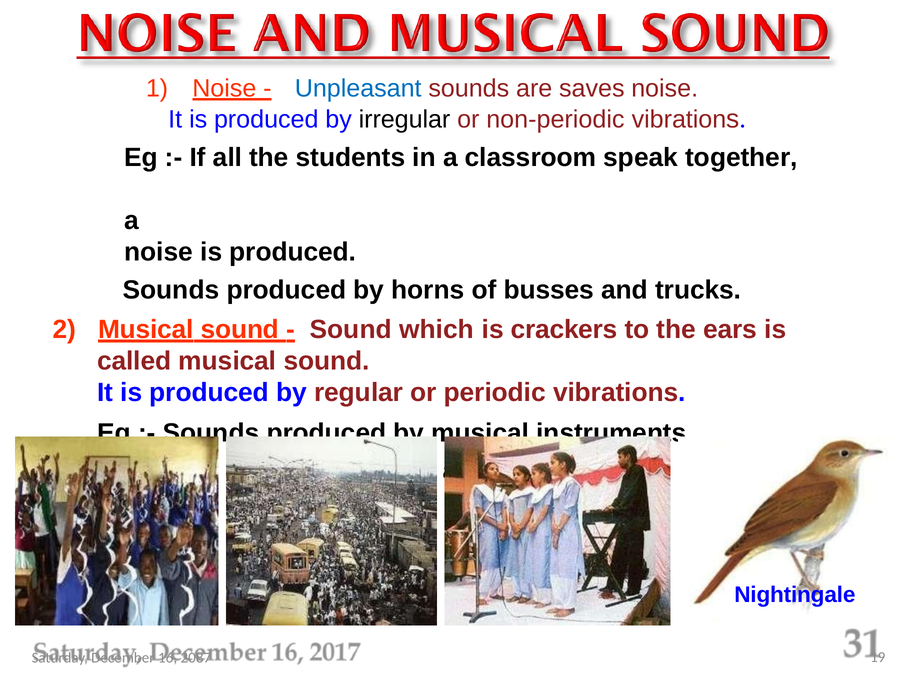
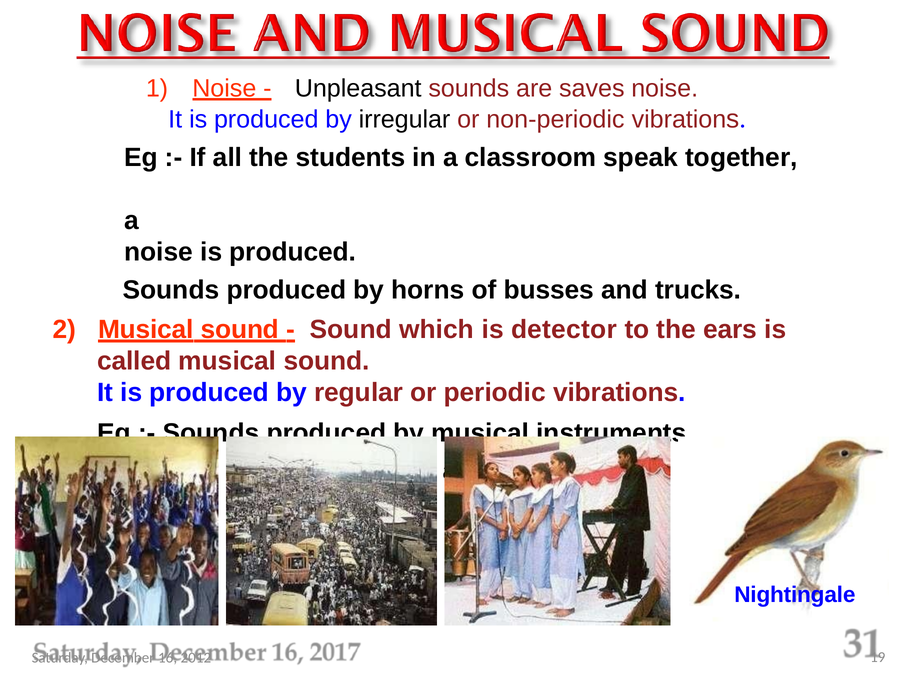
Unpleasant colour: blue -> black
crackers: crackers -> detector
2087: 2087 -> 2012
